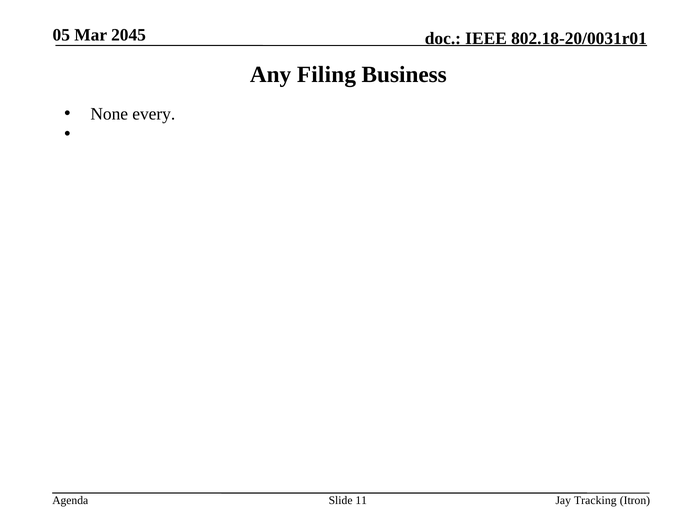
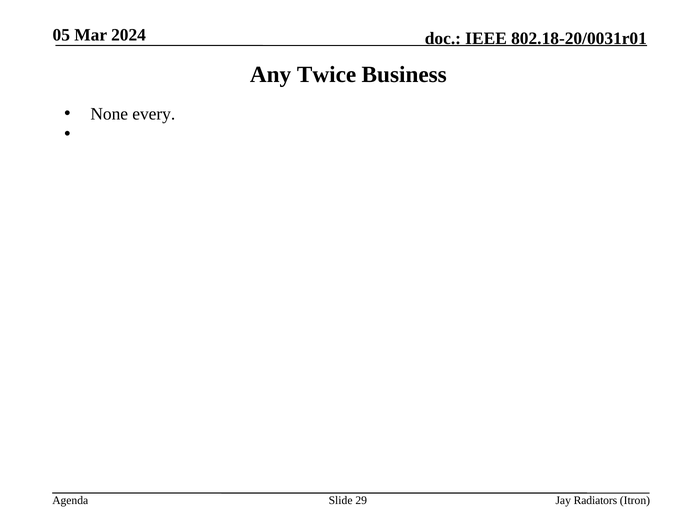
2045: 2045 -> 2024
Filing: Filing -> Twice
11: 11 -> 29
Tracking: Tracking -> Radiators
